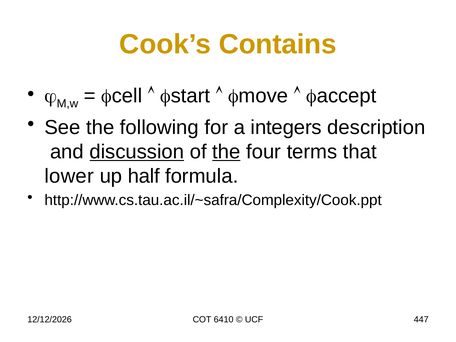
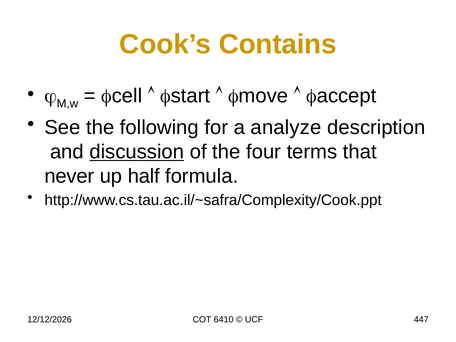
integers: integers -> analyze
the at (226, 152) underline: present -> none
lower: lower -> never
